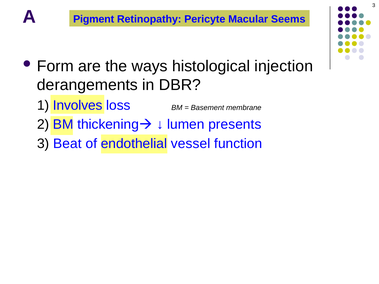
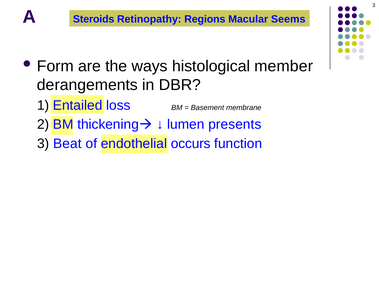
Pigment: Pigment -> Steroids
Pericyte: Pericyte -> Regions
injection: injection -> member
Involves: Involves -> Entailed
vessel: vessel -> occurs
